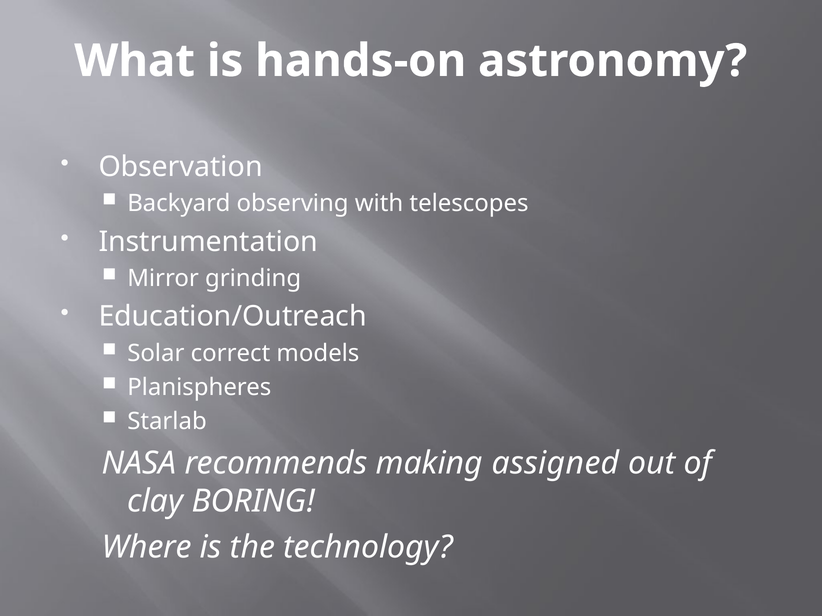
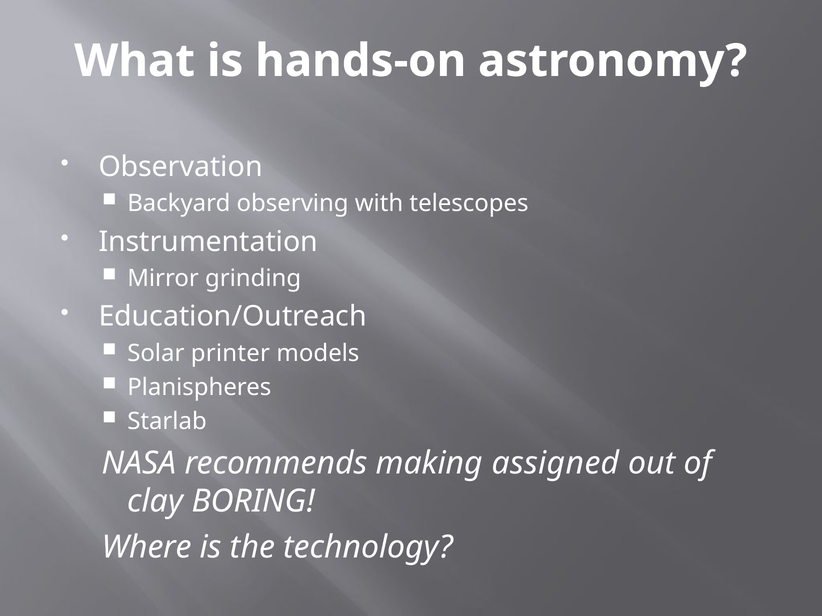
correct: correct -> printer
